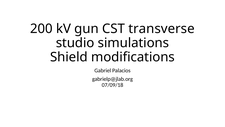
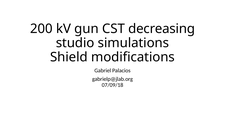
transverse: transverse -> decreasing
